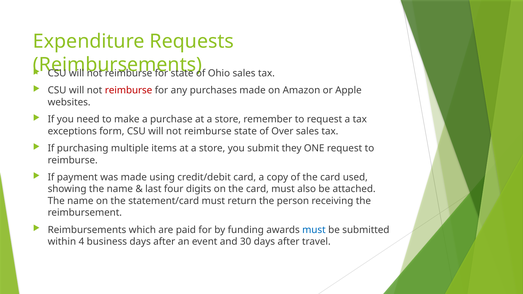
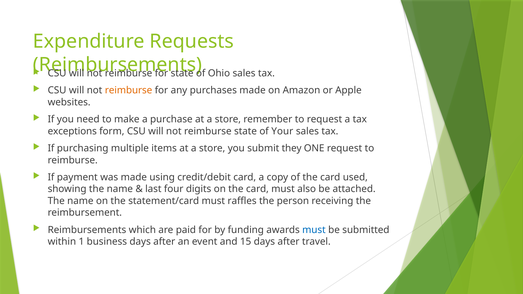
reimburse at (129, 90) colour: red -> orange
Over: Over -> Your
return: return -> raffles
4: 4 -> 1
30: 30 -> 15
